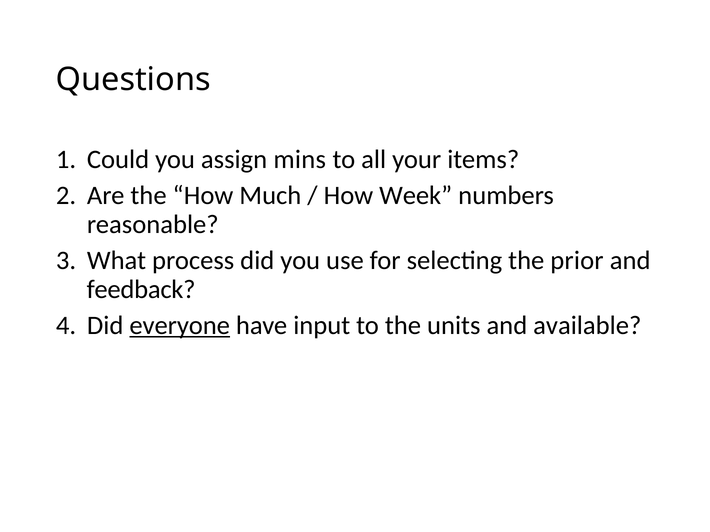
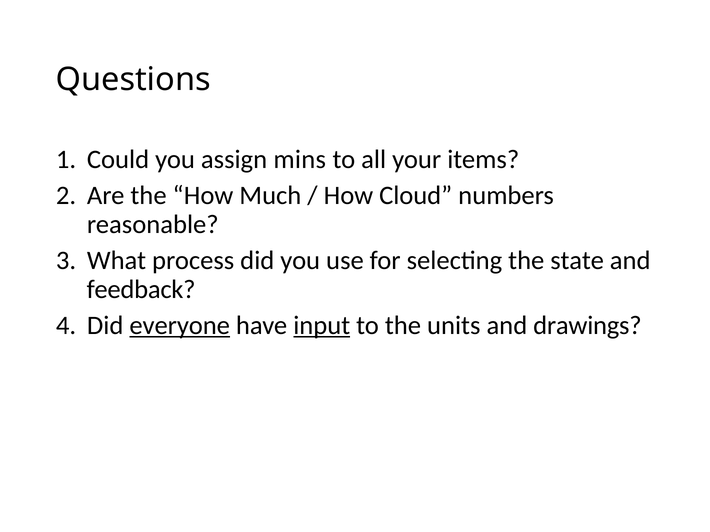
Week: Week -> Cloud
prior: prior -> state
input underline: none -> present
available: available -> drawings
